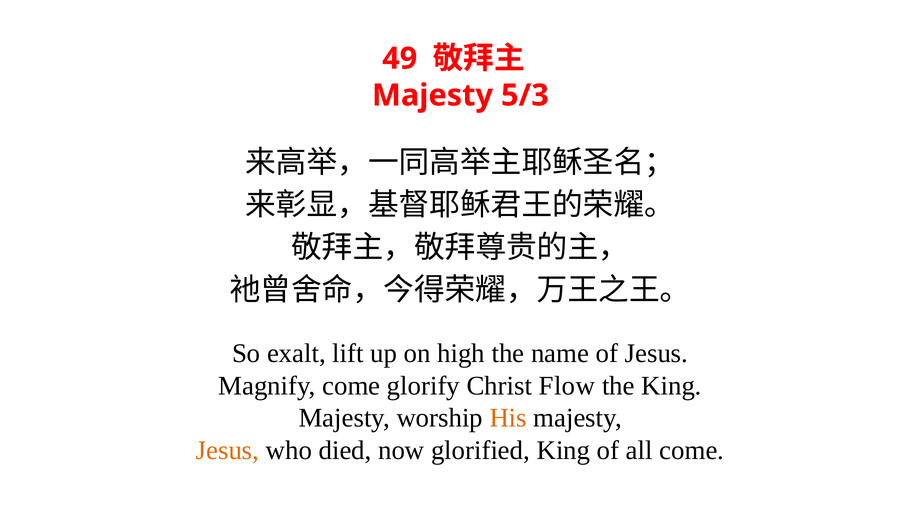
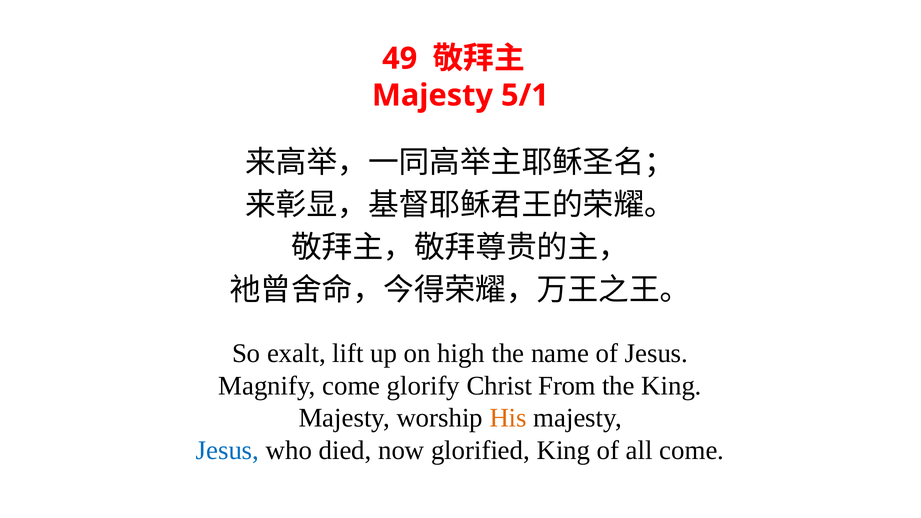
5/3: 5/3 -> 5/1
Flow: Flow -> From
Jesus at (228, 450) colour: orange -> blue
